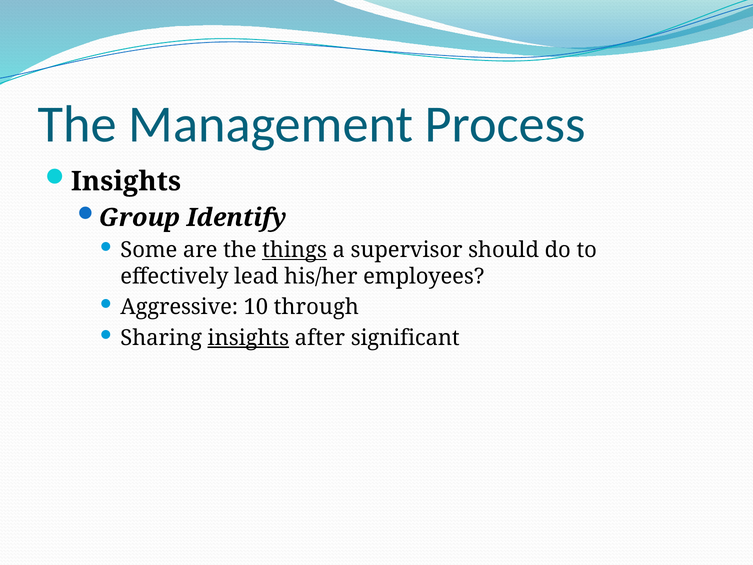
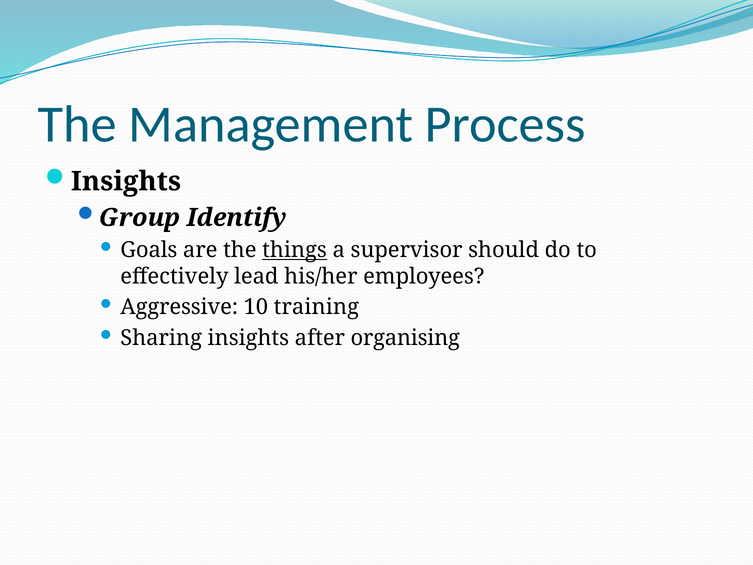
Some: Some -> Goals
through: through -> training
insights at (248, 338) underline: present -> none
significant: significant -> organising
